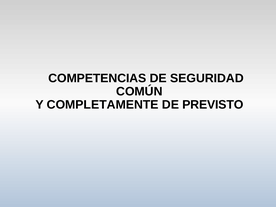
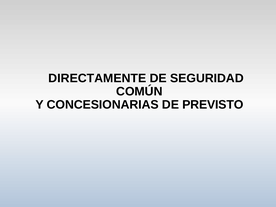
COMPETENCIAS: COMPETENCIAS -> DIRECTAMENTE
COMPLETAMENTE: COMPLETAMENTE -> CONCESIONARIAS
